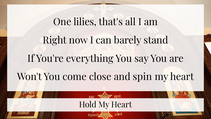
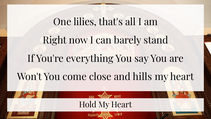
spin: spin -> hills
